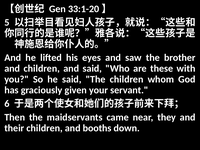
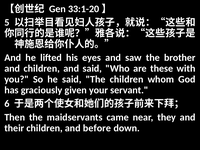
booths: booths -> before
